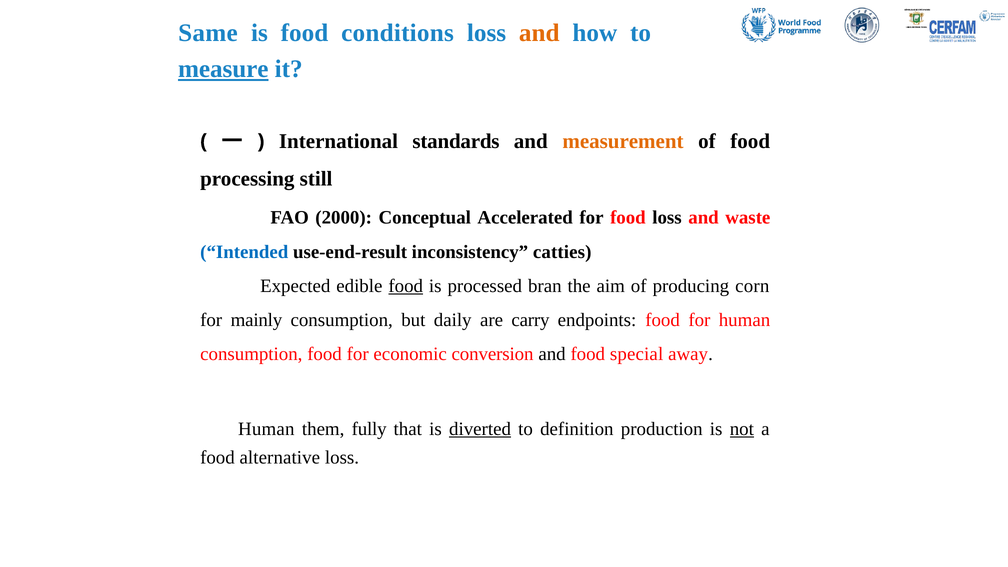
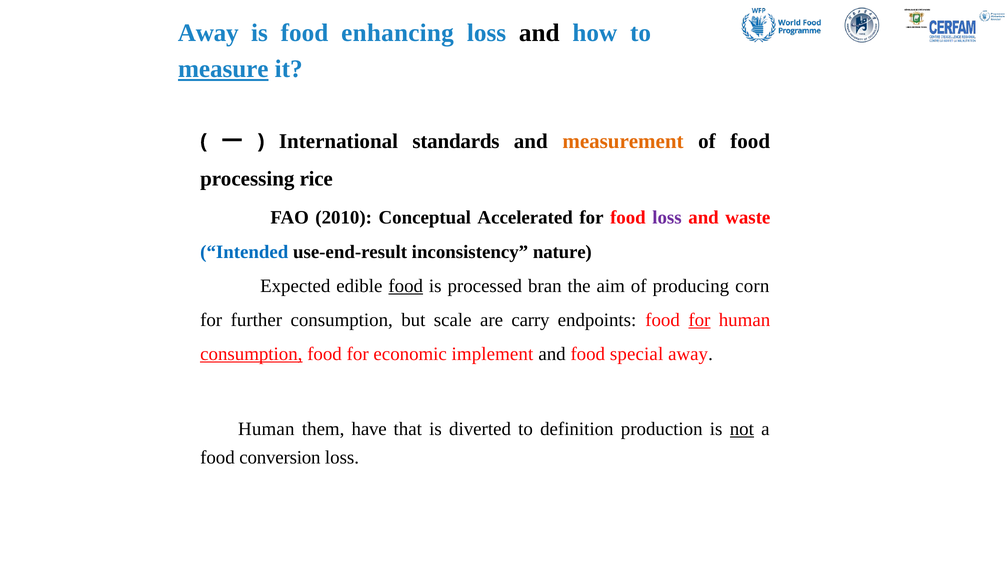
Same at (208, 33): Same -> Away
conditions: conditions -> enhancing
and at (539, 33) colour: orange -> black
still: still -> rice
2000: 2000 -> 2010
loss at (667, 218) colour: black -> purple
catties: catties -> nature
mainly: mainly -> further
daily: daily -> scale
for at (699, 320) underline: none -> present
consumption at (251, 354) underline: none -> present
conversion: conversion -> implement
fully: fully -> have
diverted underline: present -> none
alternative: alternative -> conversion
